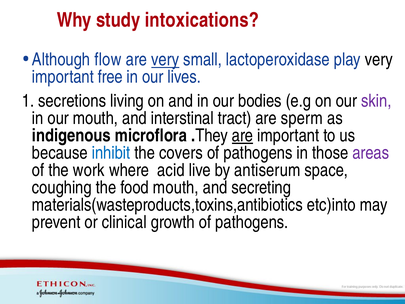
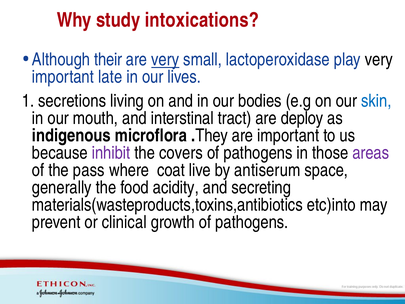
flow: flow -> their
free: free -> late
skin colour: purple -> blue
sperm: sperm -> deploy
are at (243, 135) underline: present -> none
inhibit colour: blue -> purple
work: work -> pass
acid: acid -> coat
coughing: coughing -> generally
food mouth: mouth -> acidity
